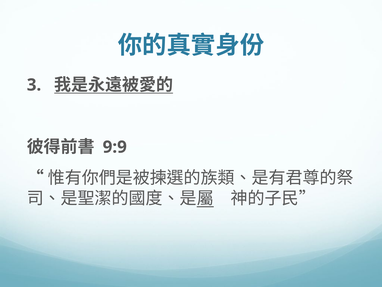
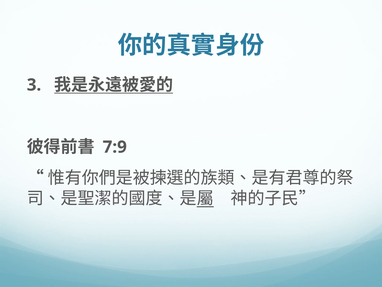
9:9: 9:9 -> 7:9
